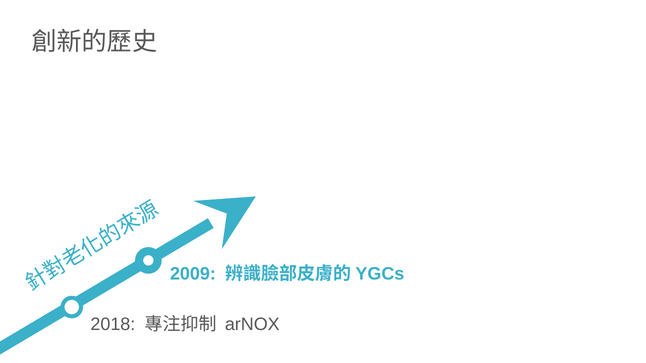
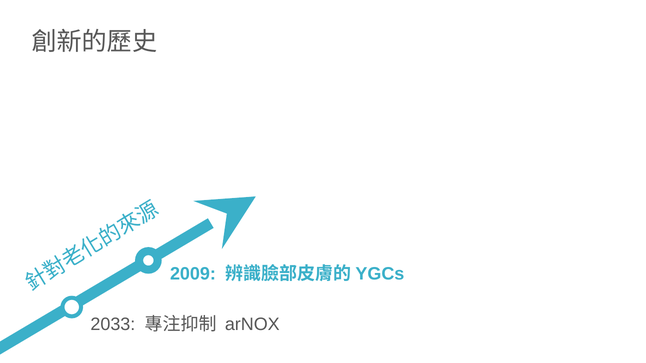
2018: 2018 -> 2033
